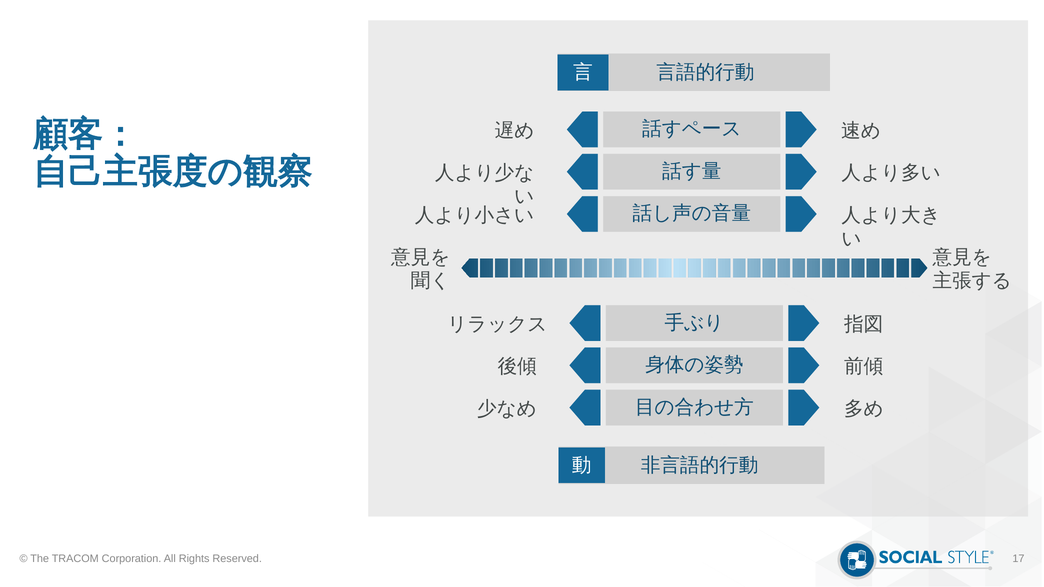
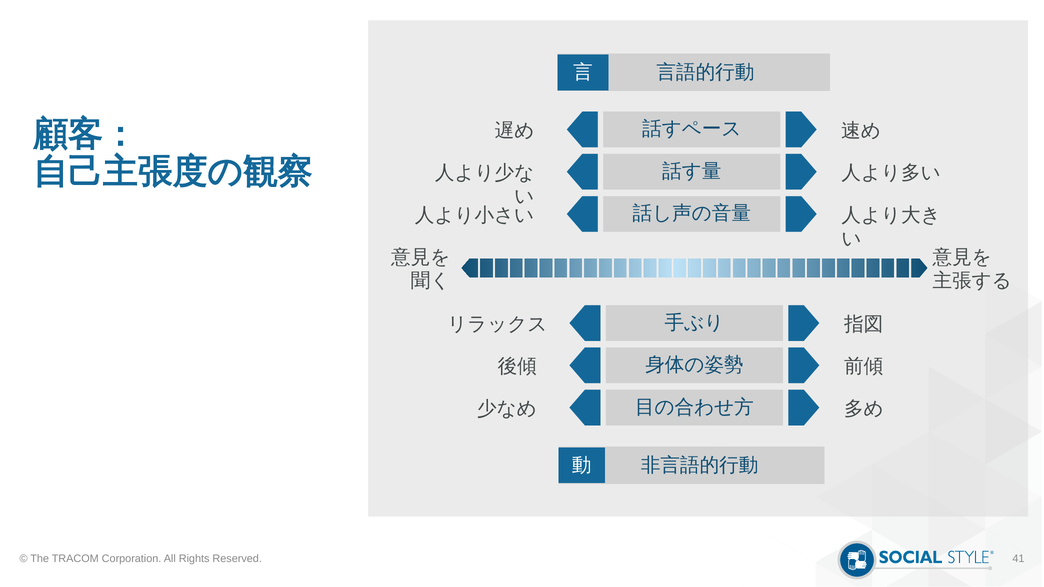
17: 17 -> 41
